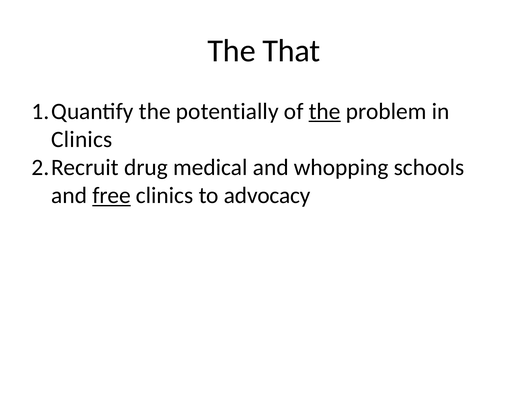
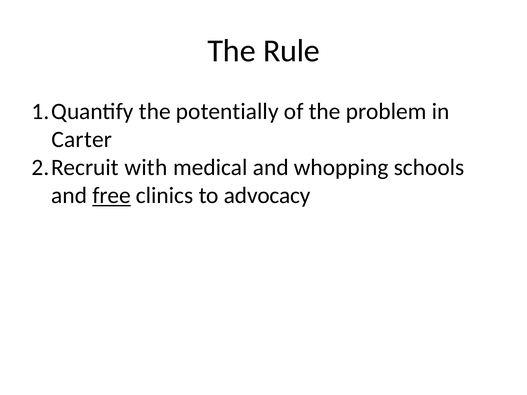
That: That -> Rule
the at (325, 111) underline: present -> none
Clinics at (82, 139): Clinics -> Carter
drug: drug -> with
